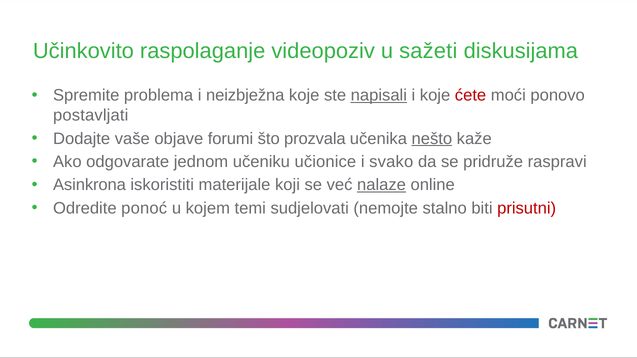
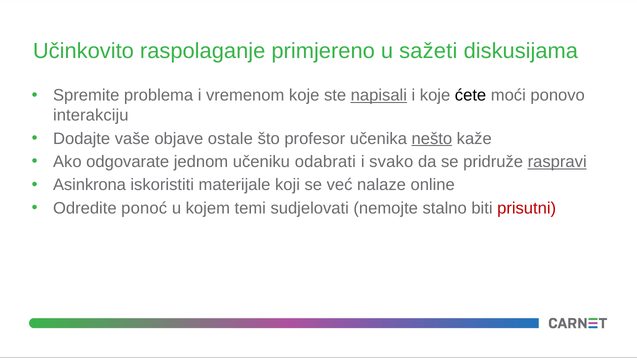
videopoziv: videopoziv -> primjereno
neizbježna: neizbježna -> vremenom
ćete colour: red -> black
postavljati: postavljati -> interakciju
forumi: forumi -> ostale
prozvala: prozvala -> profesor
učionice: učionice -> odabrati
raspravi underline: none -> present
nalaze underline: present -> none
